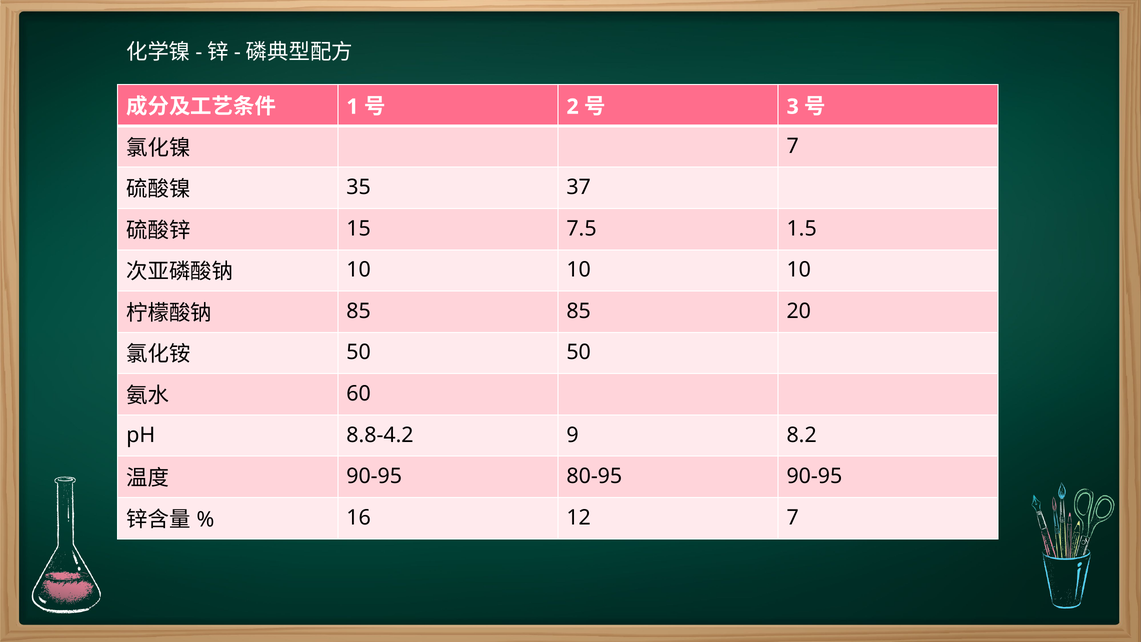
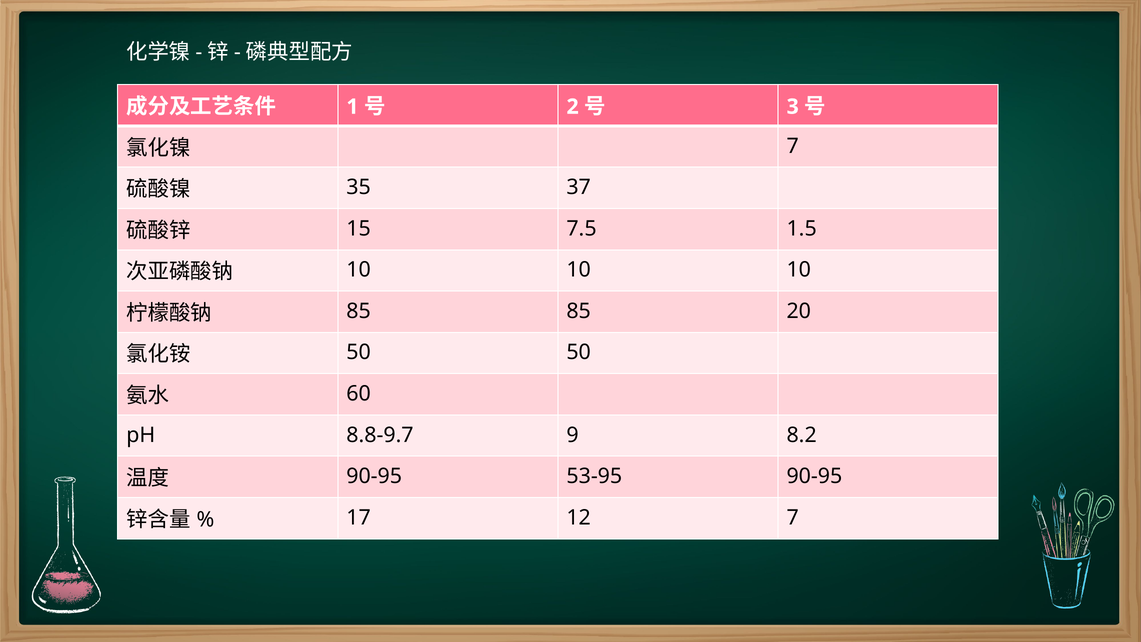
8.8-4.2: 8.8-4.2 -> 8.8-9.7
80-95: 80-95 -> 53-95
16: 16 -> 17
